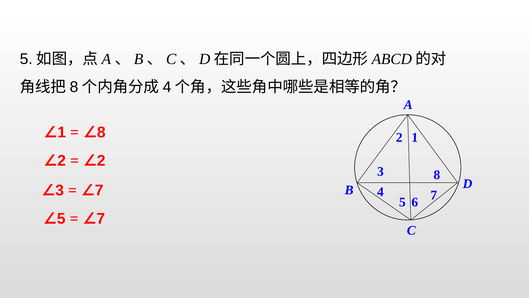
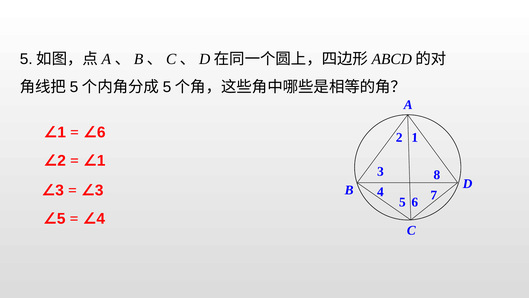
8 at (74, 87): 8 -> 5
4 at (167, 87): 4 -> 5
8 at (101, 132): 8 -> 6
2 at (101, 161): 2 -> 1
7 at (99, 190): 7 -> 3
7 at (101, 218): 7 -> 4
